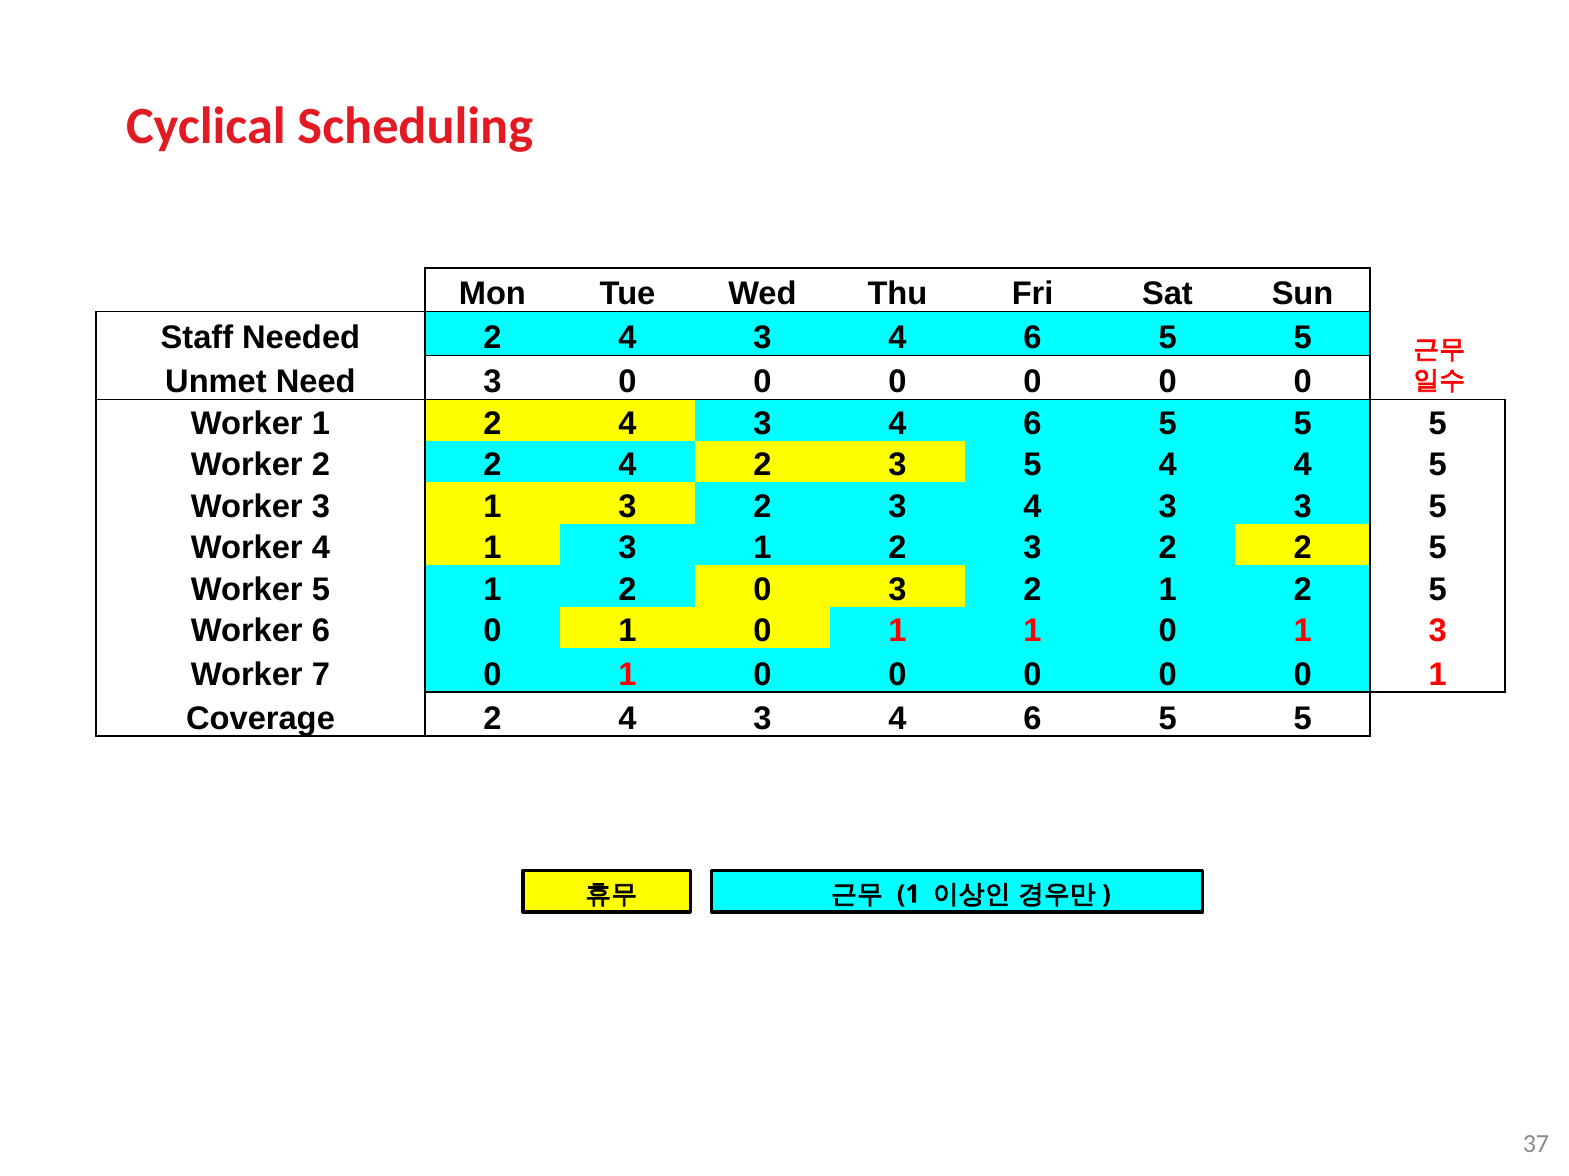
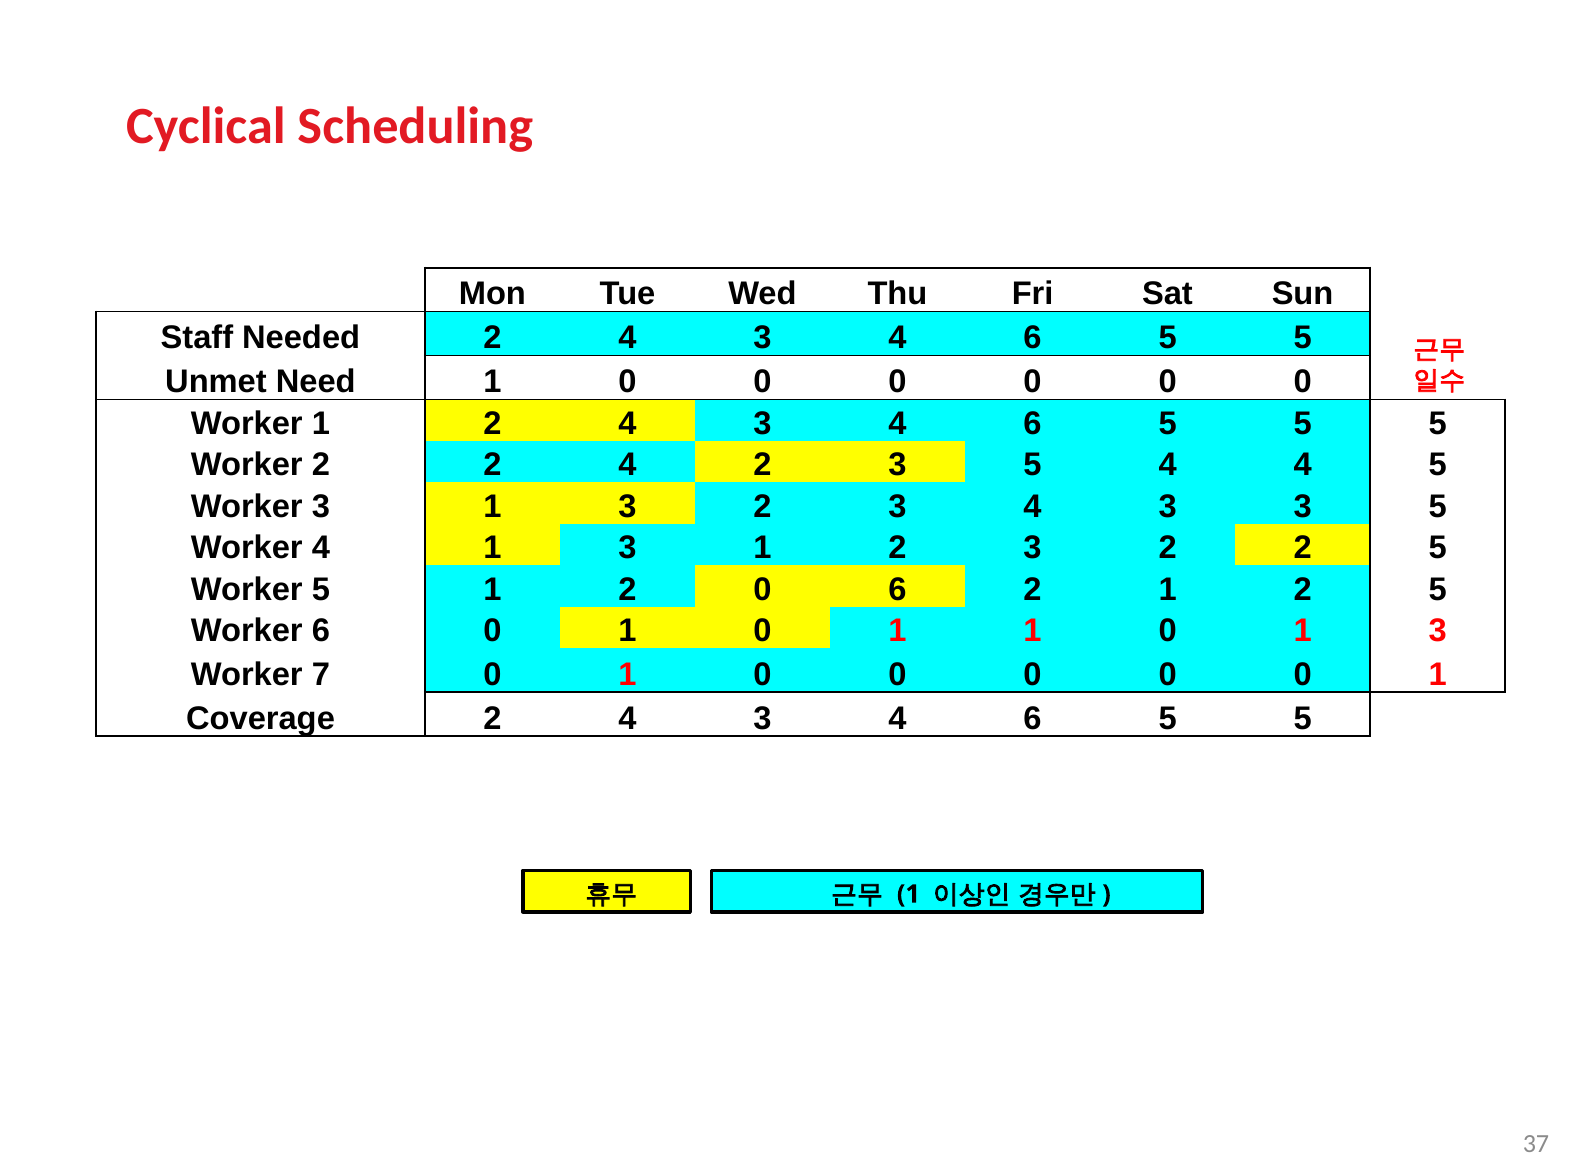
Need 3: 3 -> 1
0 3: 3 -> 6
